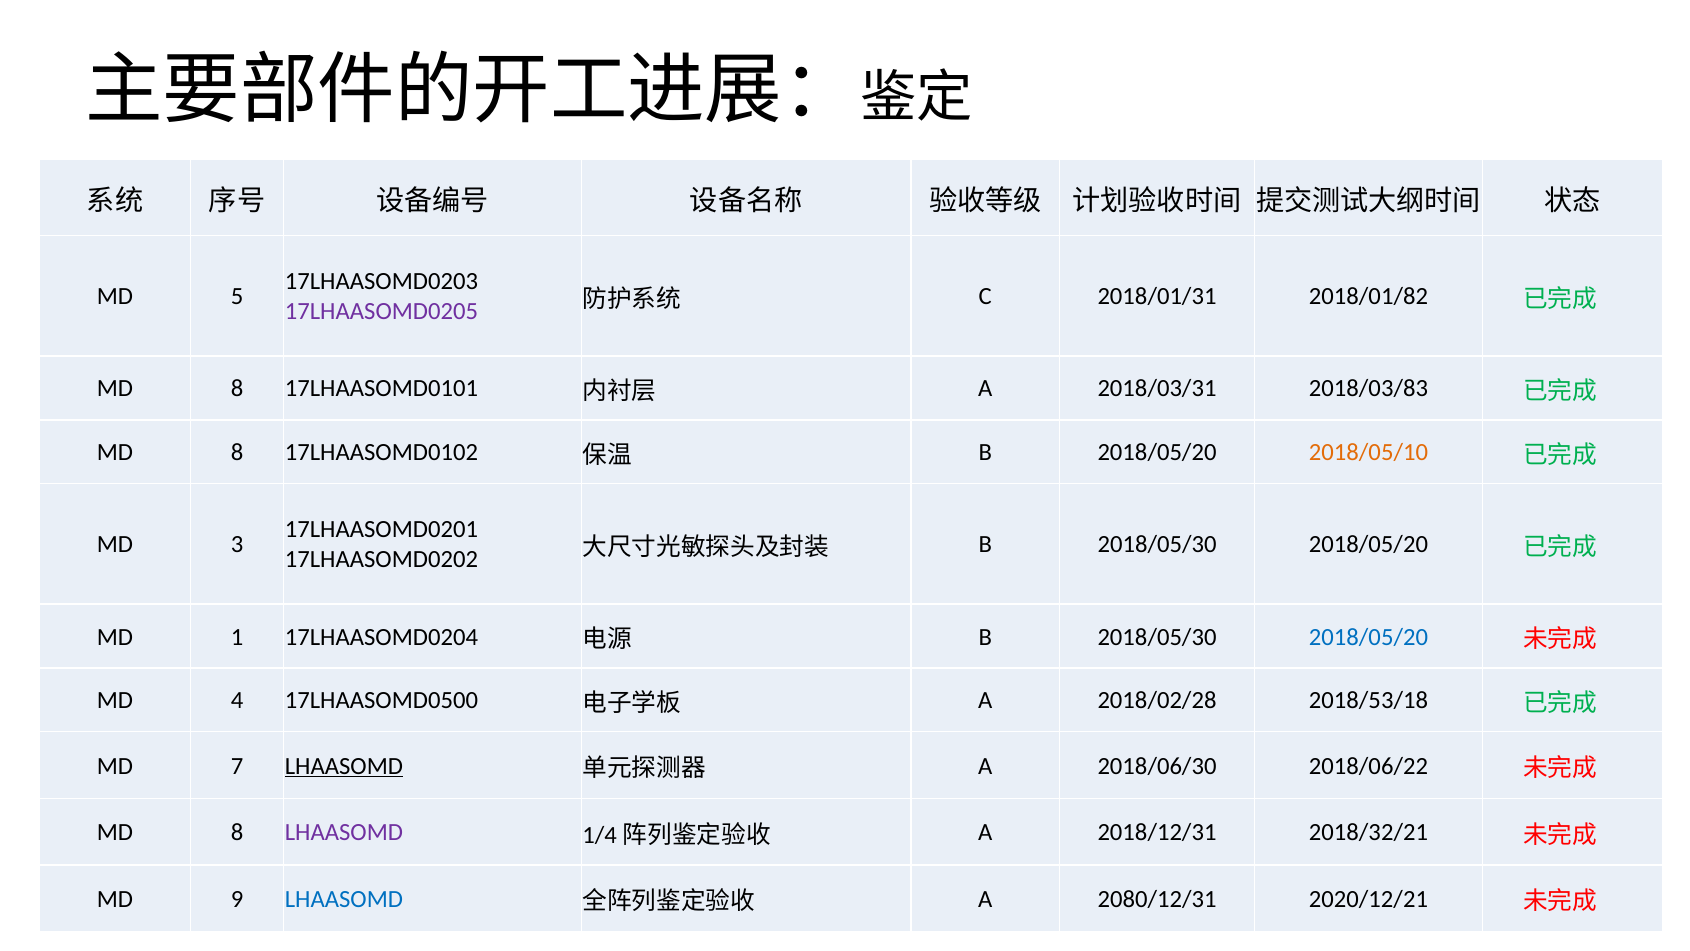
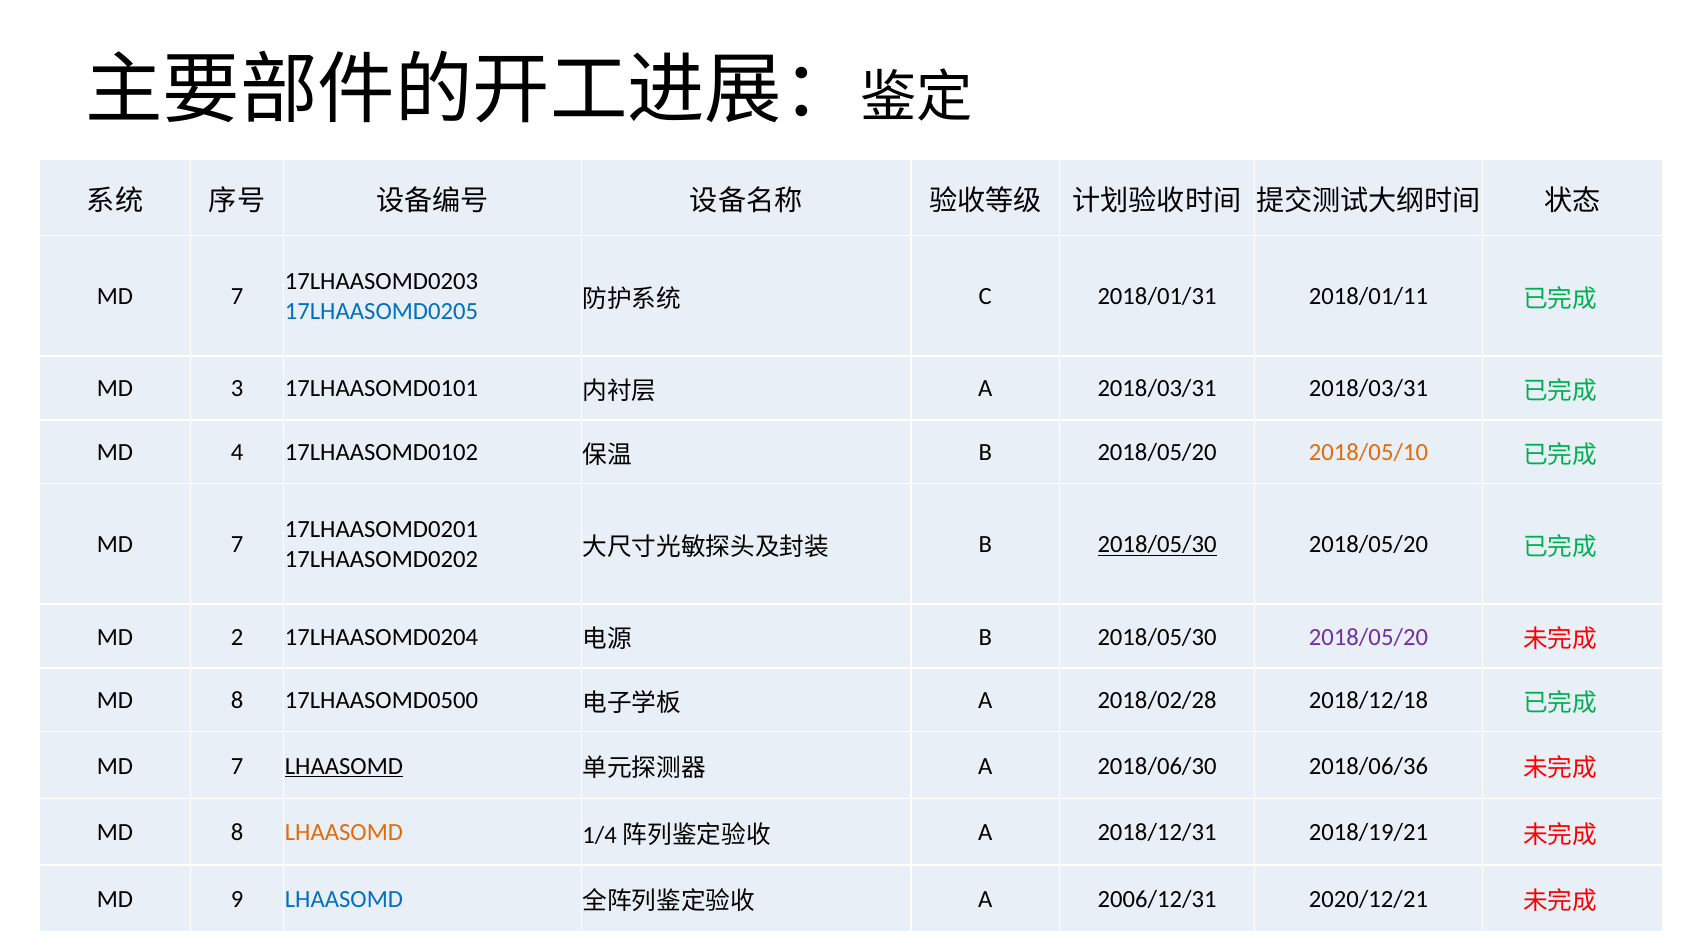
5 at (237, 296): 5 -> 7
17LHAASOMD0205 colour: purple -> blue
2018/01/82: 2018/01/82 -> 2018/01/11
8 at (237, 389): 8 -> 3
2018/03/31 2018/03/83: 2018/03/83 -> 2018/03/31
8 at (237, 452): 8 -> 4
3 at (237, 545): 3 -> 7
2018/05/30 at (1157, 545) underline: none -> present
1: 1 -> 2
2018/05/20 at (1368, 637) colour: blue -> purple
4 at (237, 700): 4 -> 8
2018/53/18: 2018/53/18 -> 2018/12/18
2018/06/22: 2018/06/22 -> 2018/06/36
LHAASOMD at (344, 832) colour: purple -> orange
2018/32/21: 2018/32/21 -> 2018/19/21
2080/12/31: 2080/12/31 -> 2006/12/31
